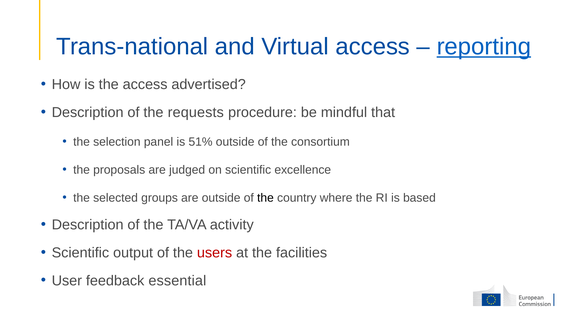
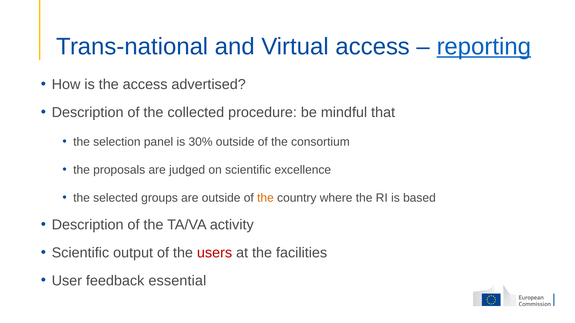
requests: requests -> collected
51%: 51% -> 30%
the at (265, 198) colour: black -> orange
